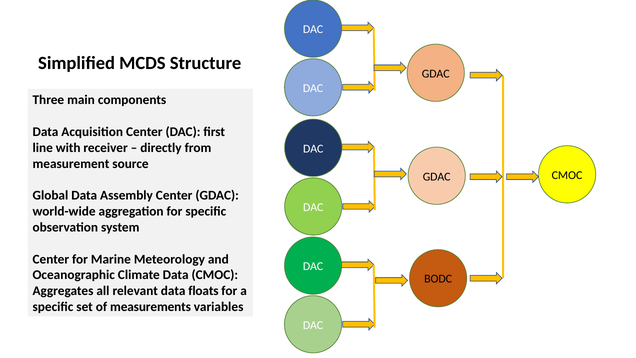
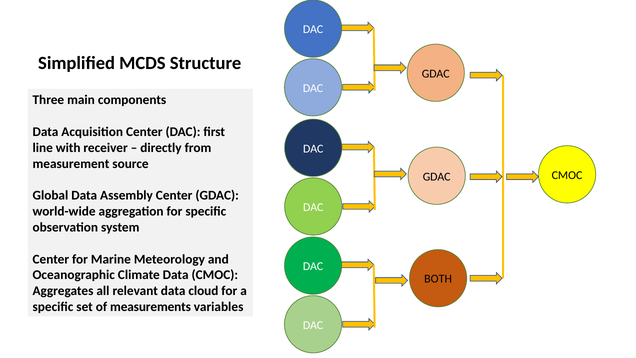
BODC: BODC -> BOTH
floats: floats -> cloud
